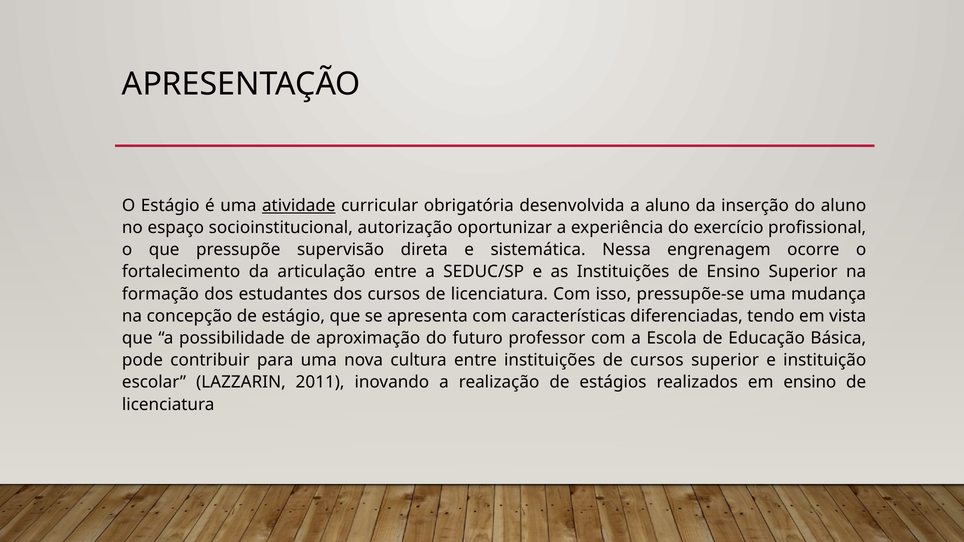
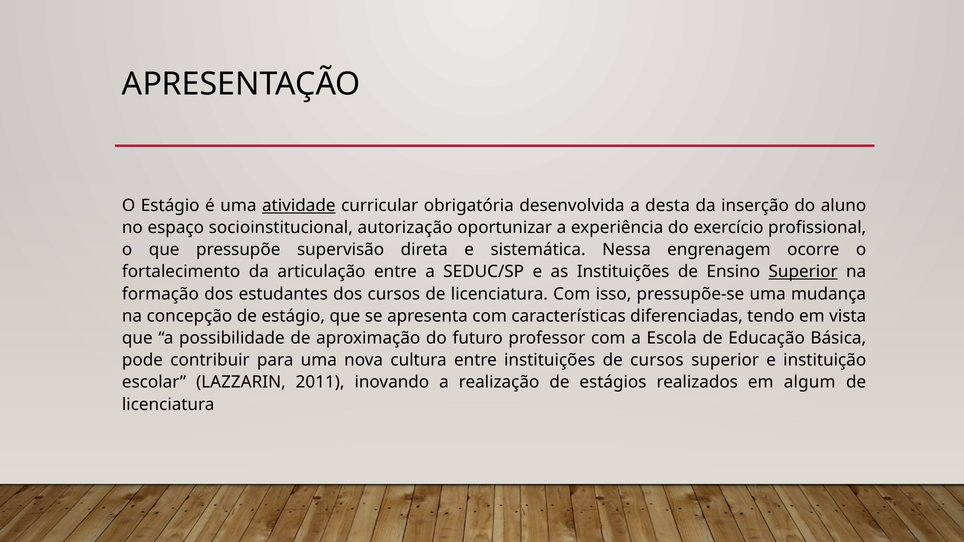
a aluno: aluno -> desta
Superior at (803, 272) underline: none -> present
em ensino: ensino -> algum
